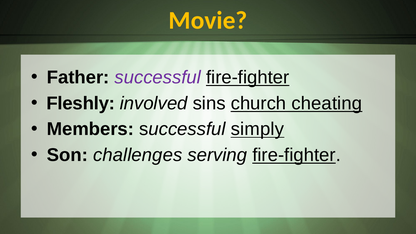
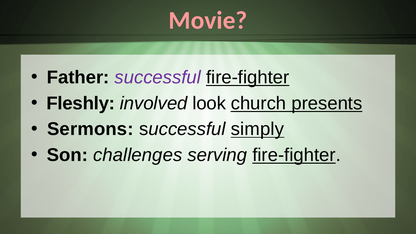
Movie colour: yellow -> pink
sins: sins -> look
cheating: cheating -> presents
Members: Members -> Sermons
